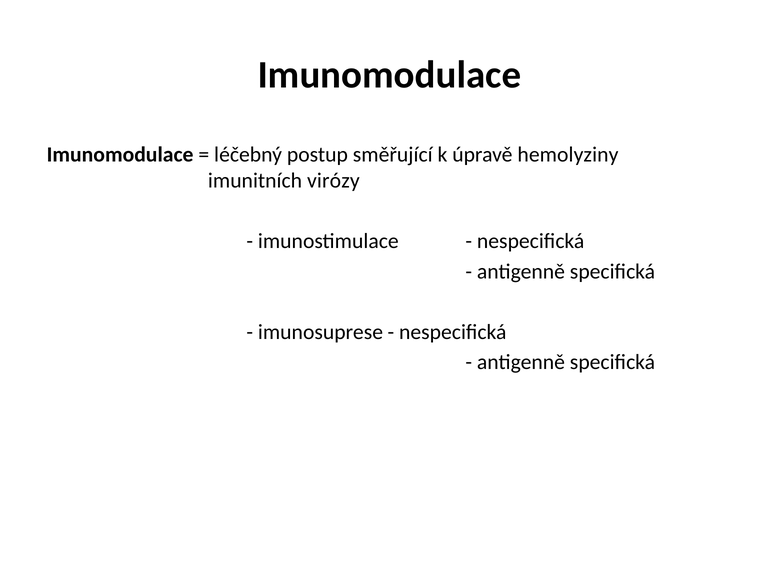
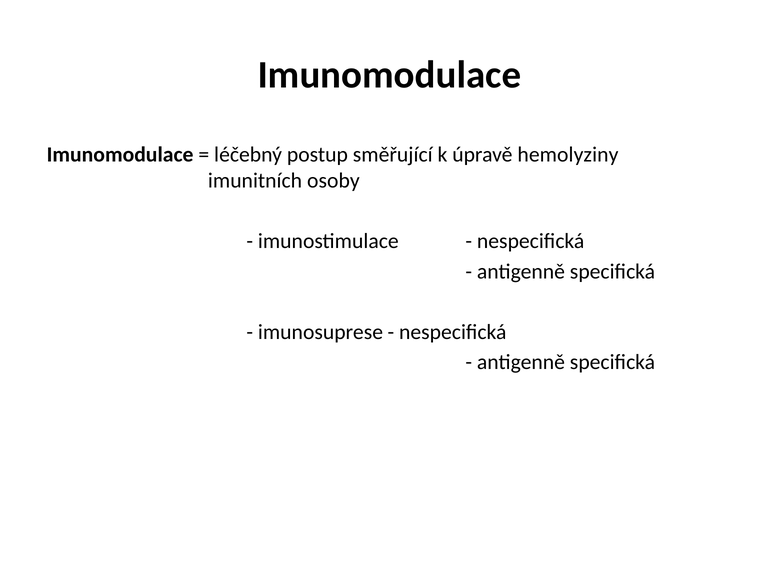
virózy: virózy -> osoby
